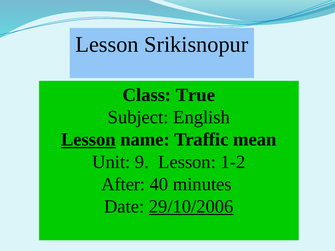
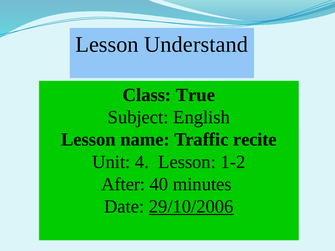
Srikisnopur: Srikisnopur -> Understand
Lesson at (88, 140) underline: present -> none
mean: mean -> recite
9: 9 -> 4
